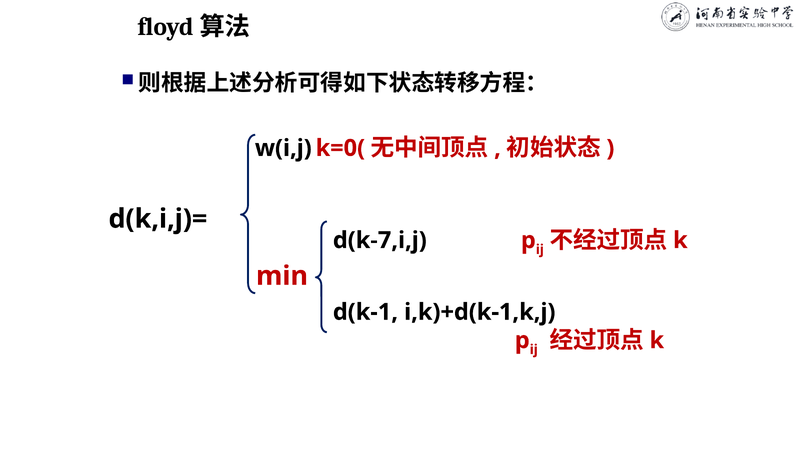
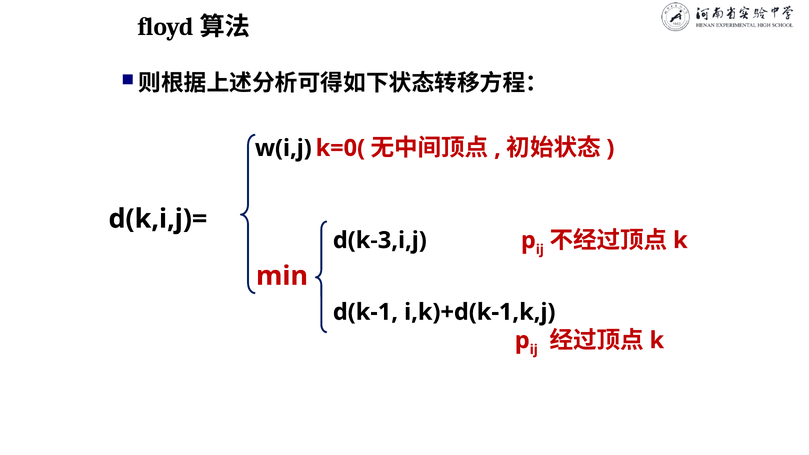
d(k-7,i,j: d(k-7,i,j -> d(k-3,i,j
